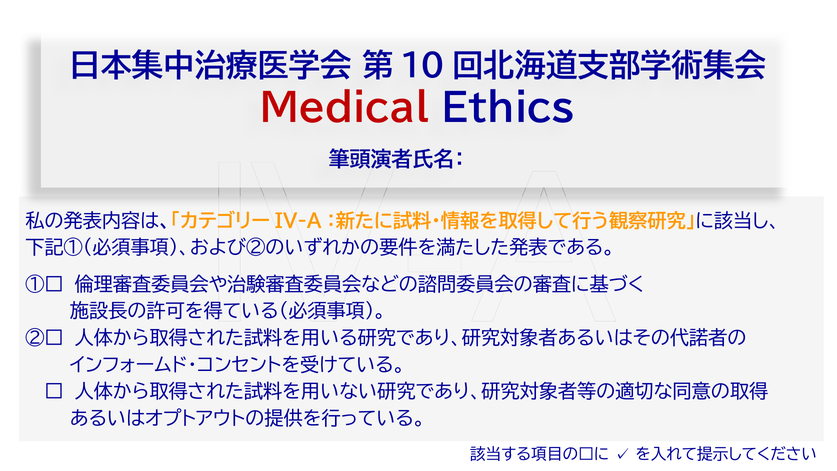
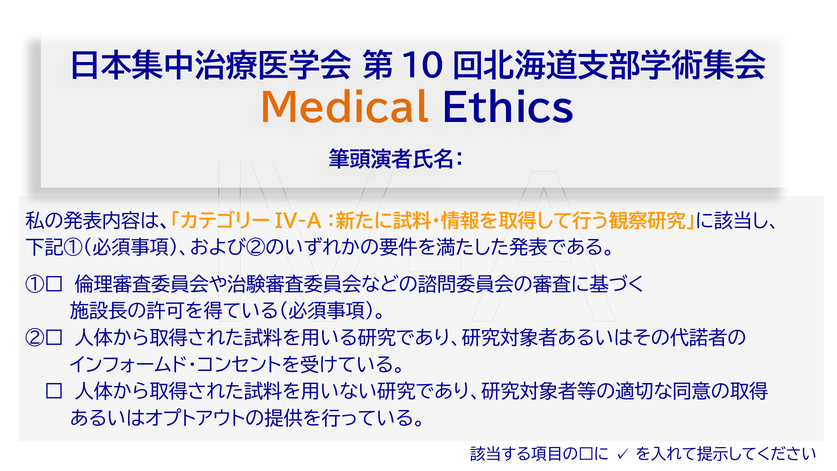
Medical colour: red -> orange
